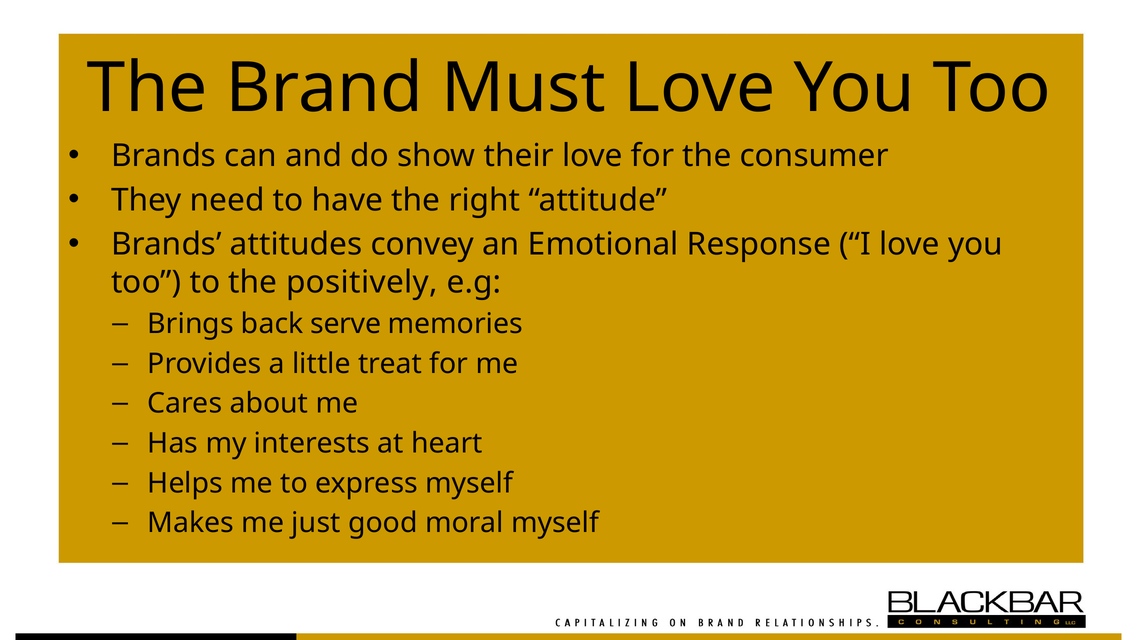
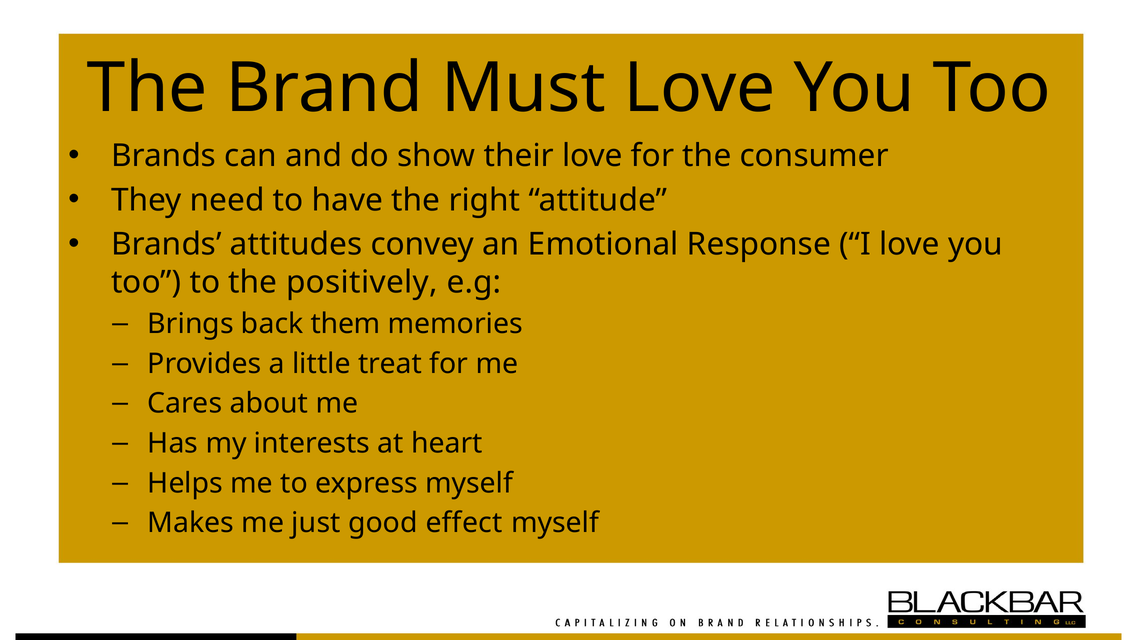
serve: serve -> them
moral: moral -> effect
